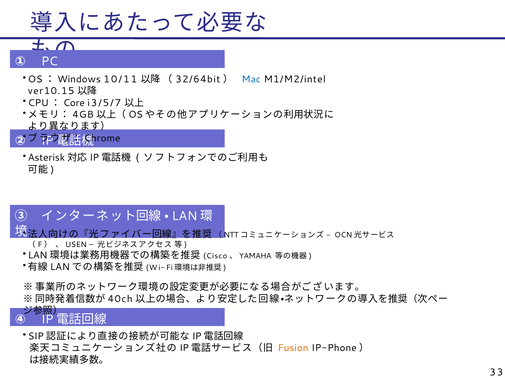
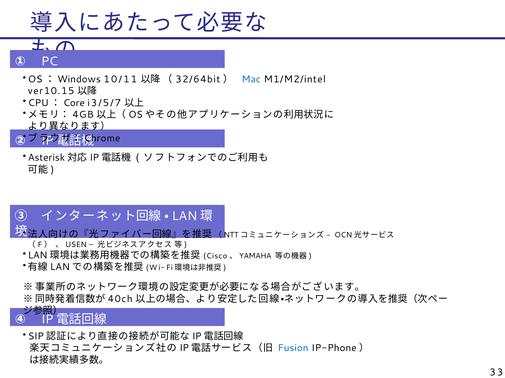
Fusion colour: orange -> blue
